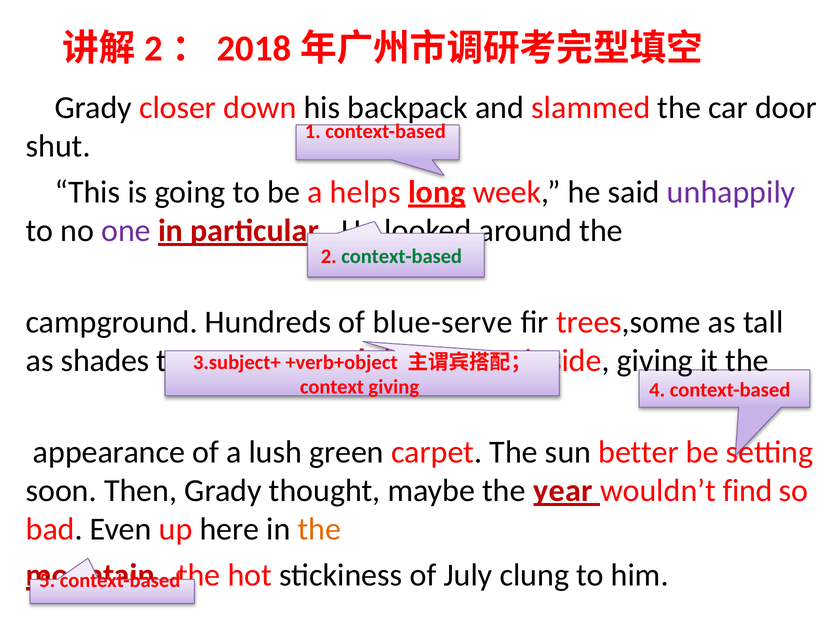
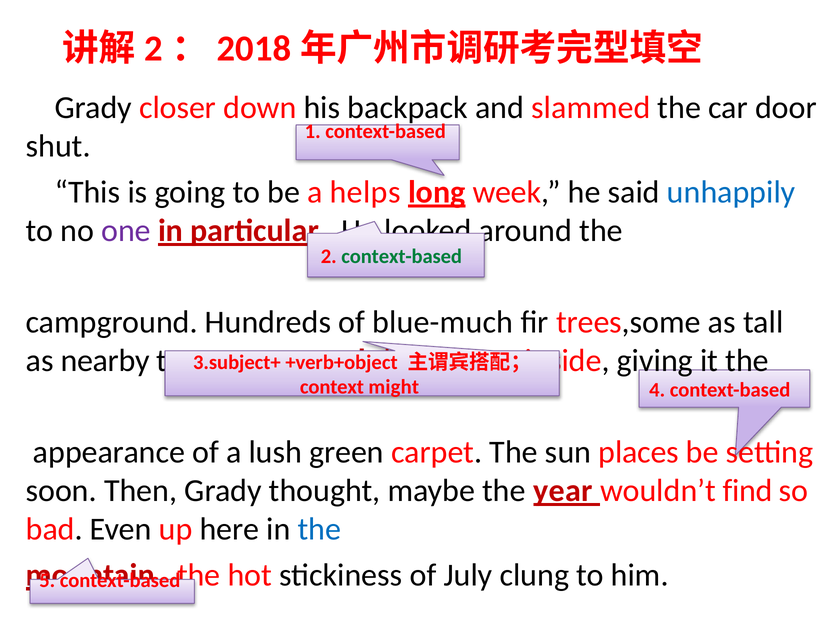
unhappily colour: purple -> blue
blue-serve: blue-serve -> blue-much
shades: shades -> nearby
context giving: giving -> might
better: better -> places
the at (319, 529) colour: orange -> blue
